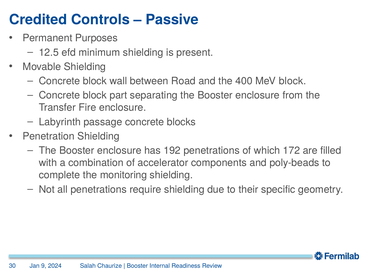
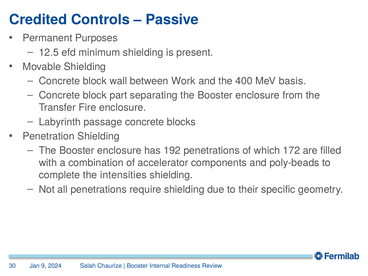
Road: Road -> Work
MeV block: block -> basis
monitoring: monitoring -> intensities
